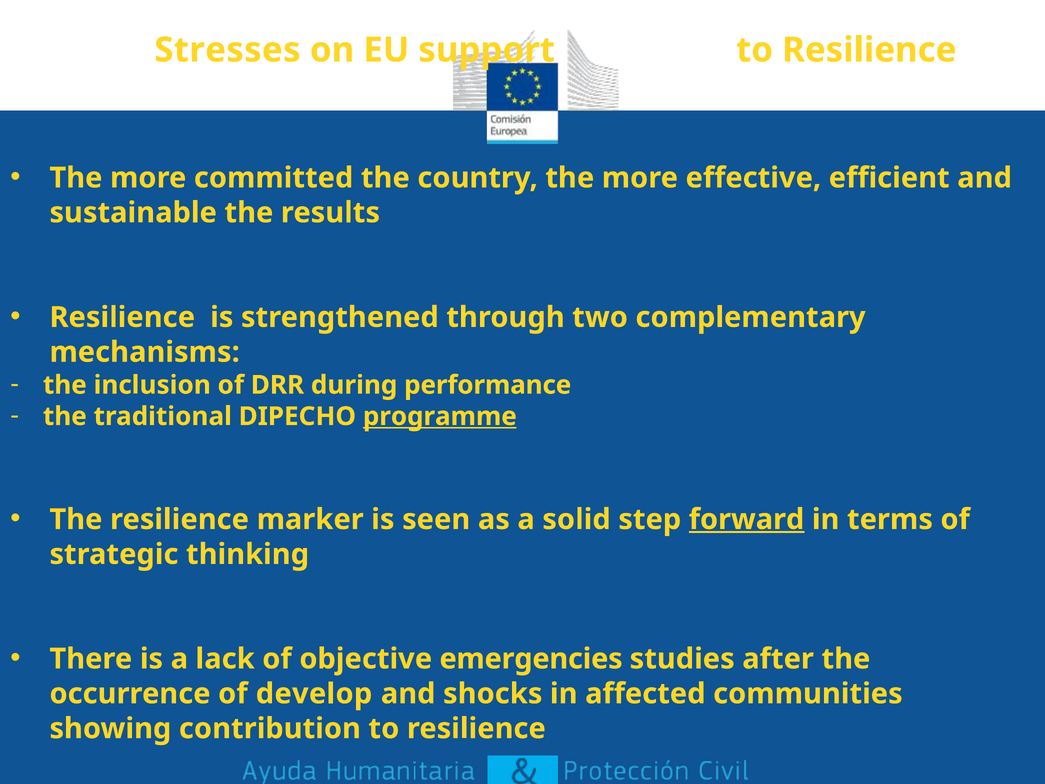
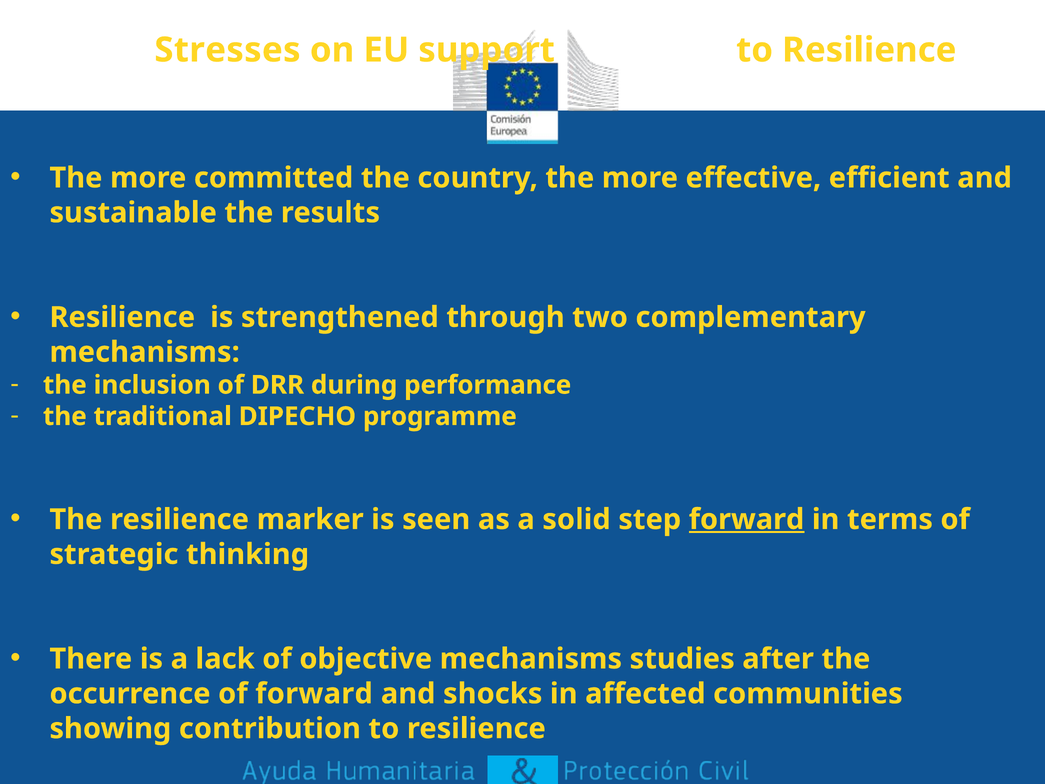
programme underline: present -> none
objective emergencies: emergencies -> mechanisms
of develop: develop -> forward
